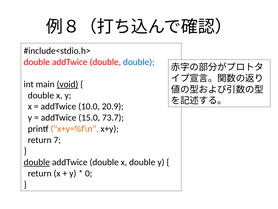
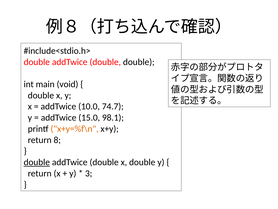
double at (139, 62) colour: blue -> black
void underline: present -> none
20.9: 20.9 -> 74.7
73.7: 73.7 -> 98.1
7: 7 -> 8
0: 0 -> 3
